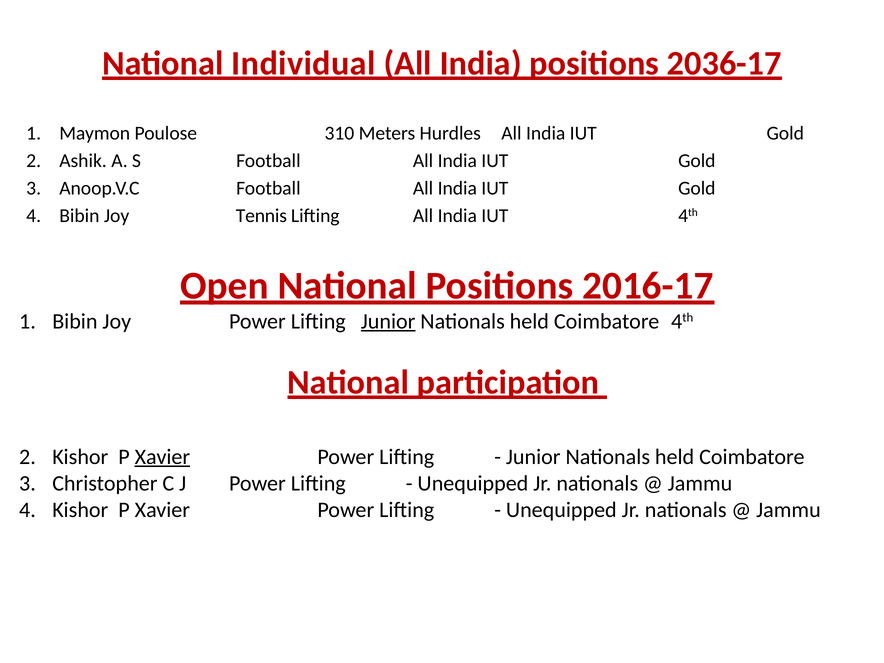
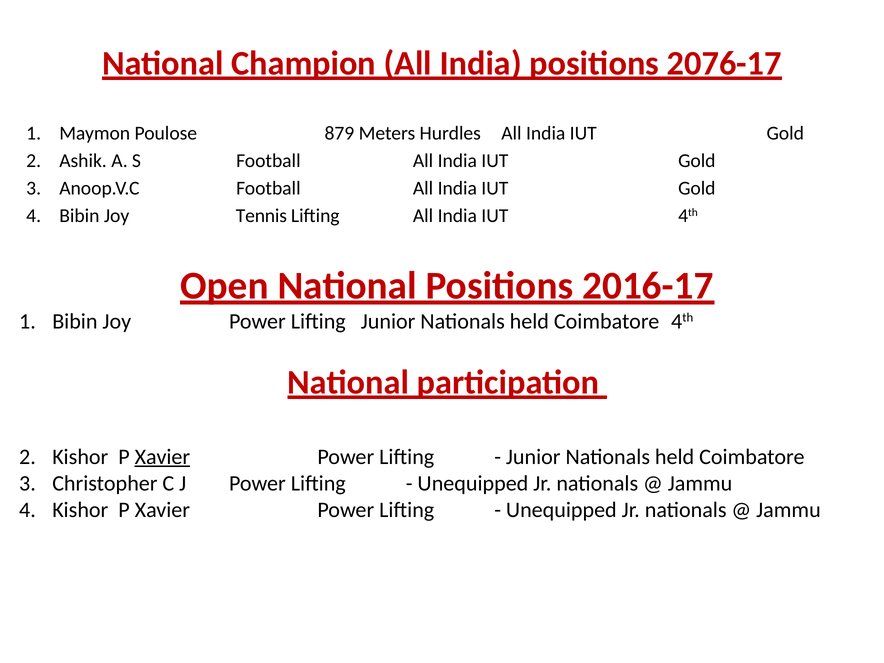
Individual: Individual -> Champion
2036-17: 2036-17 -> 2076-17
310: 310 -> 879
Junior at (388, 321) underline: present -> none
